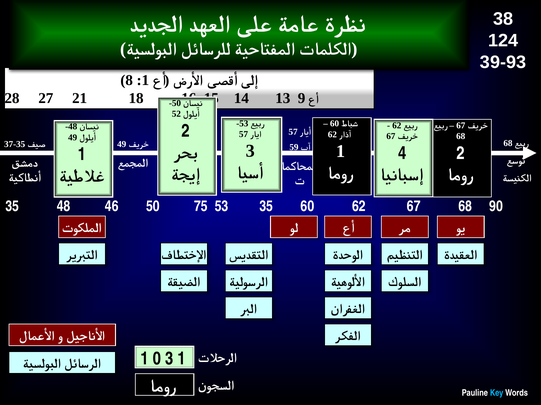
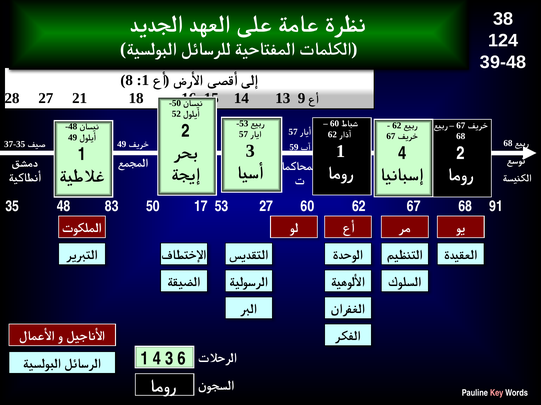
39-93: 39-93 -> 39-48
46: 46 -> 83
75: 75 -> 17
53 35: 35 -> 27
90: 90 -> 91
1 0: 0 -> 4
3 1: 1 -> 6
Key colour: light blue -> pink
